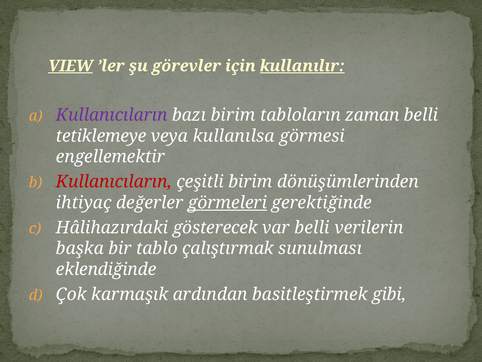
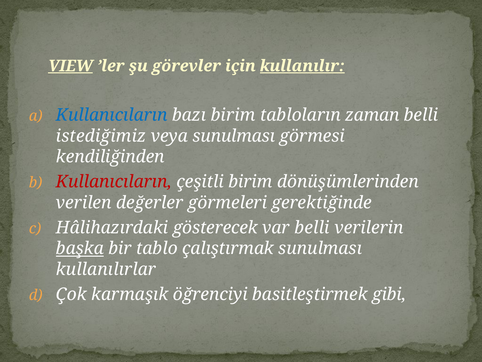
Kullanıcıların at (112, 115) colour: purple -> blue
tetiklemeye: tetiklemeye -> istediğimiz
veya kullanılsa: kullanılsa -> sunulması
engellemektir: engellemektir -> kendiliğinden
ihtiyaç: ihtiyaç -> verilen
görmeleri underline: present -> none
başka underline: none -> present
eklendiğinde: eklendiğinde -> kullanılırlar
ardından: ardından -> öğrenciyi
